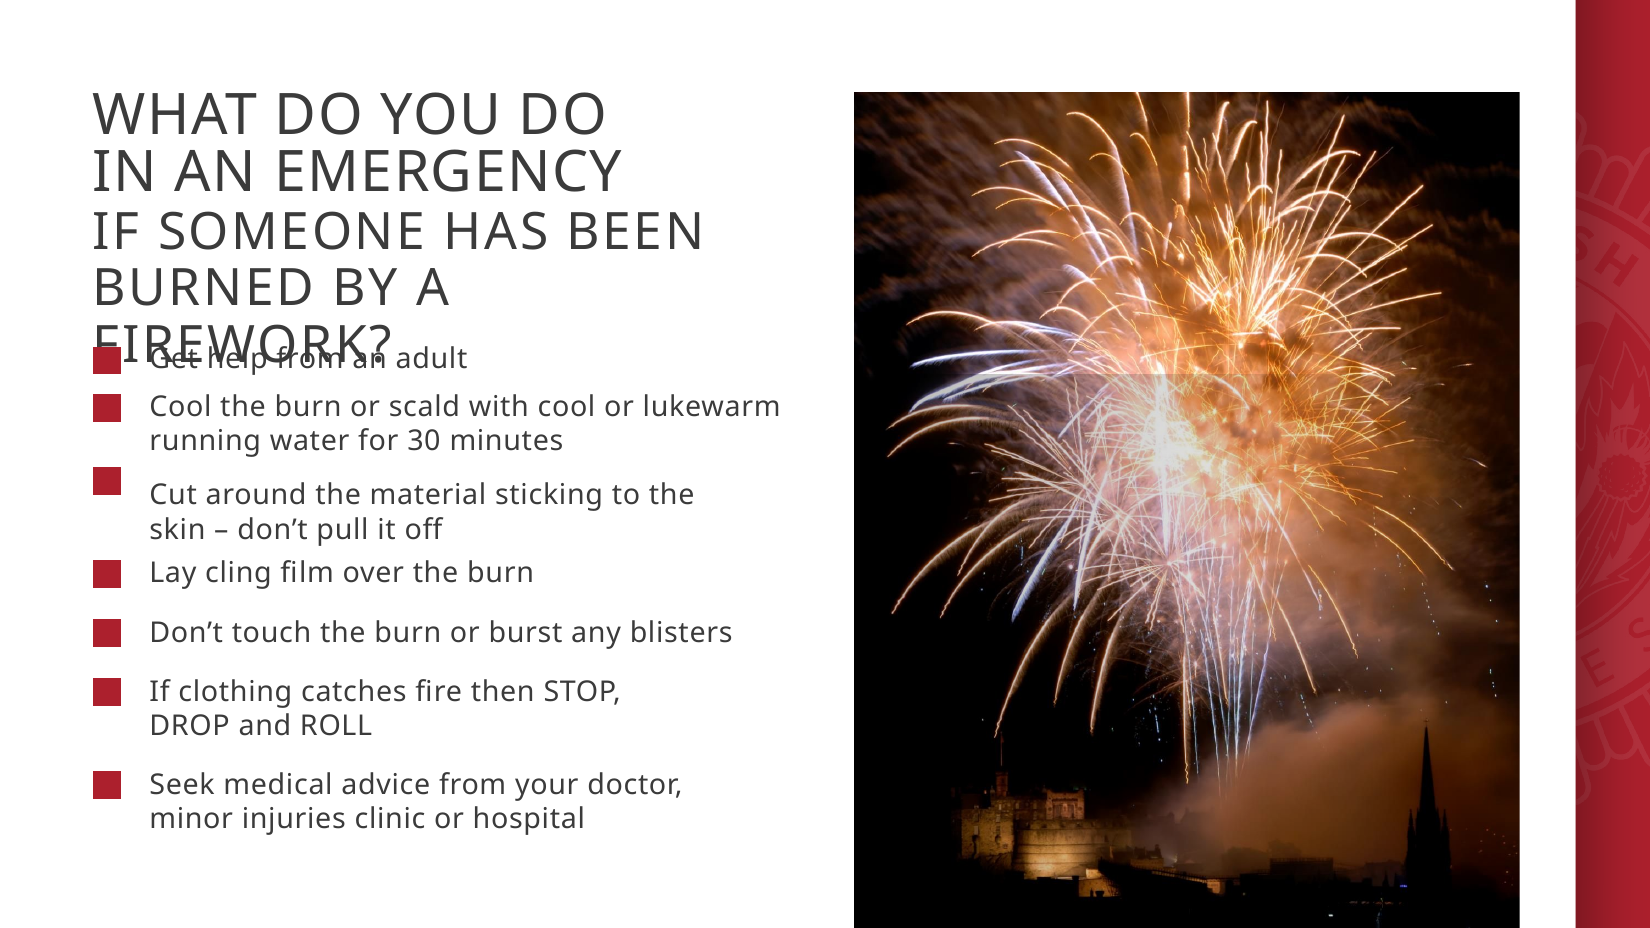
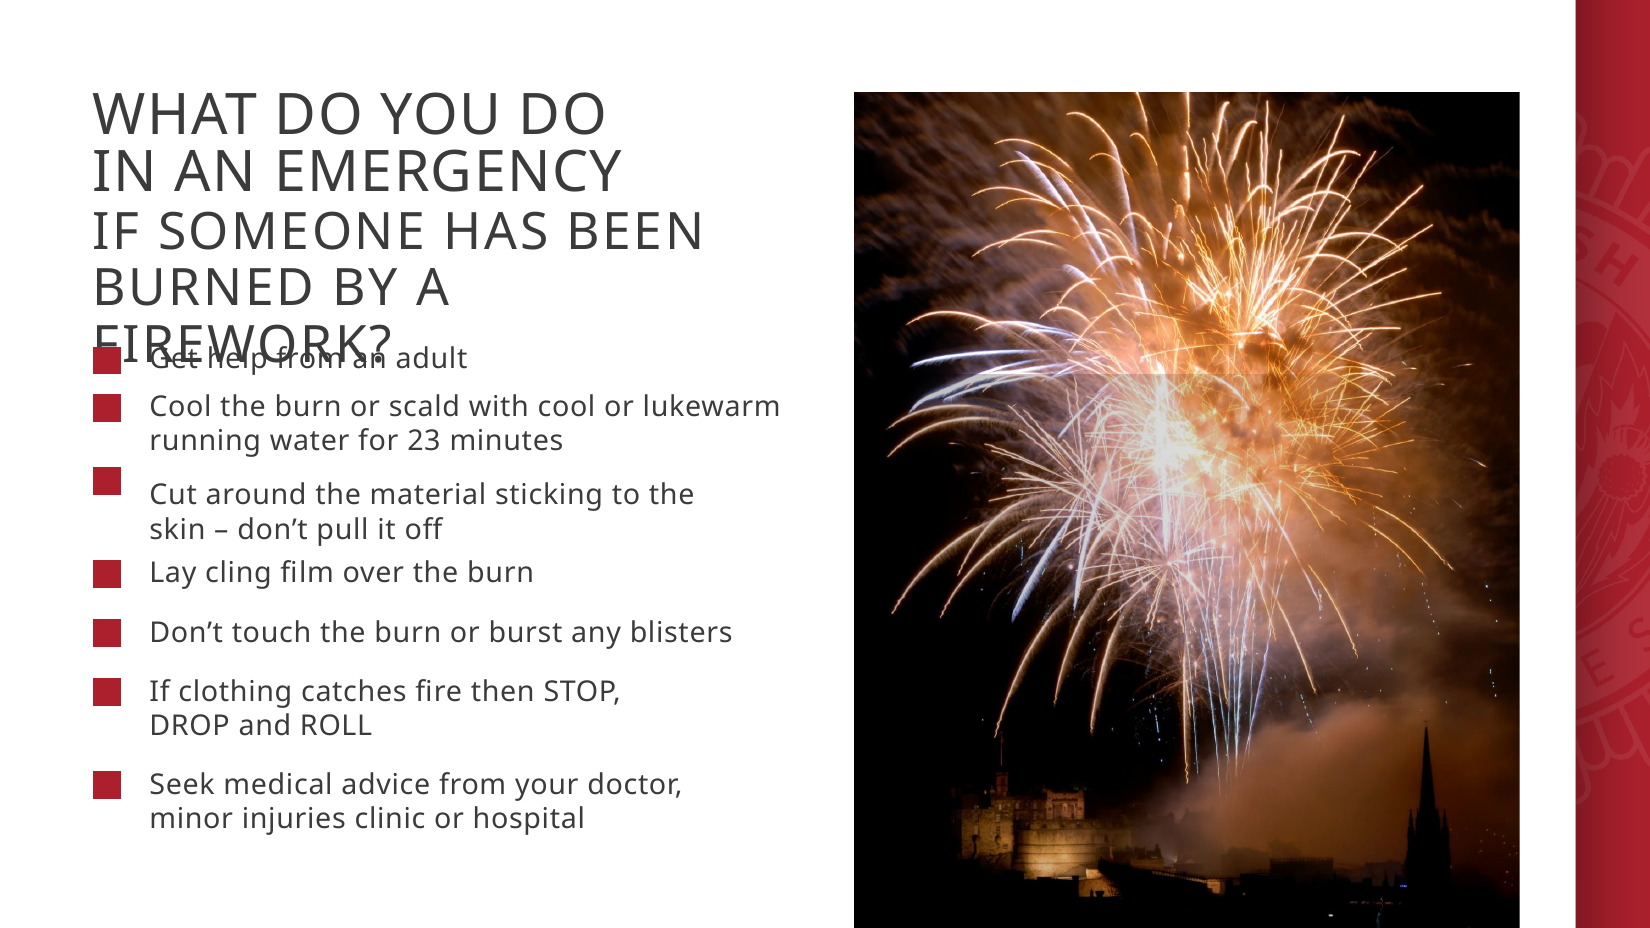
30: 30 -> 23
